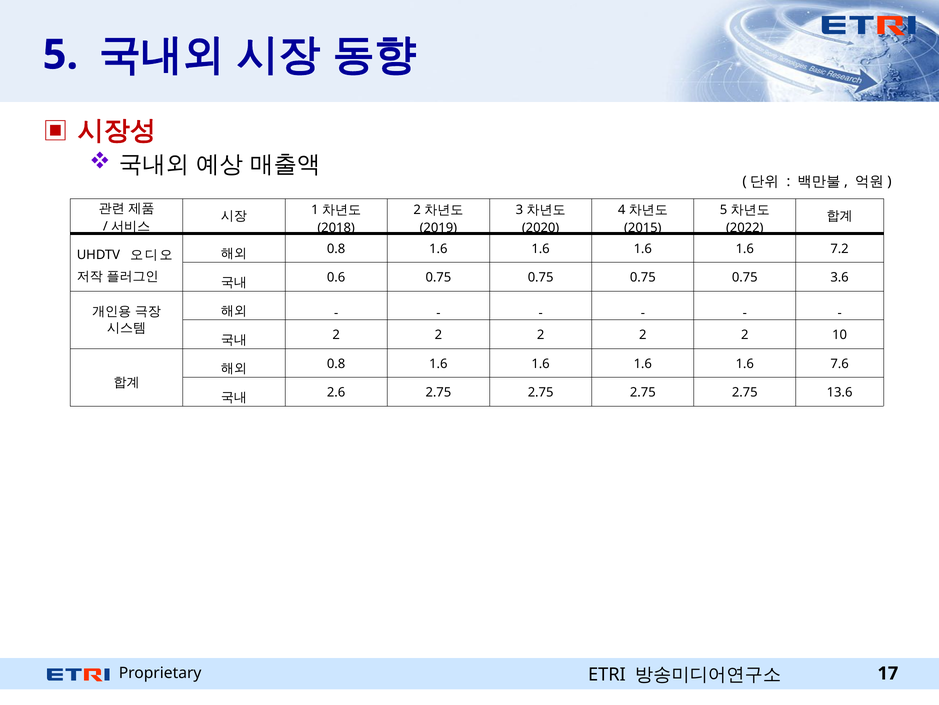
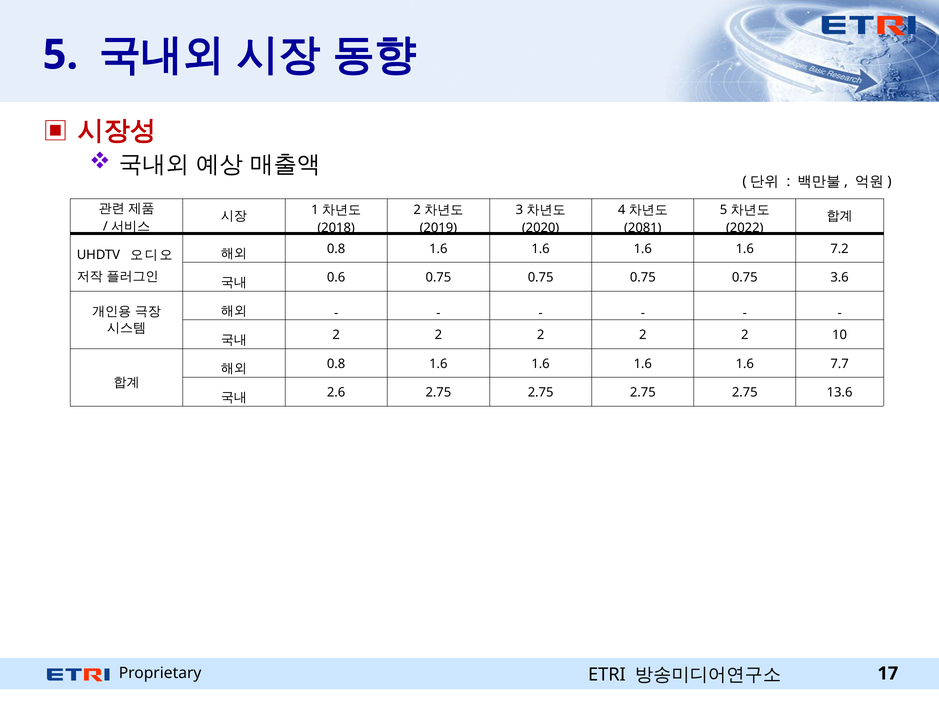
2015: 2015 -> 2081
7.6: 7.6 -> 7.7
